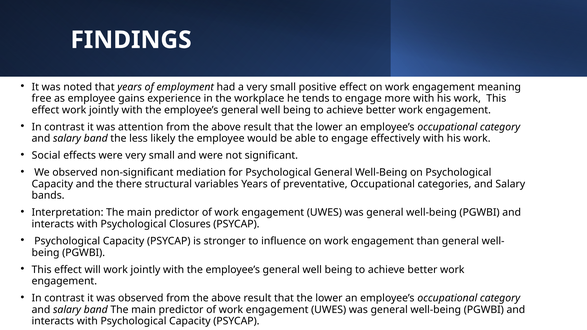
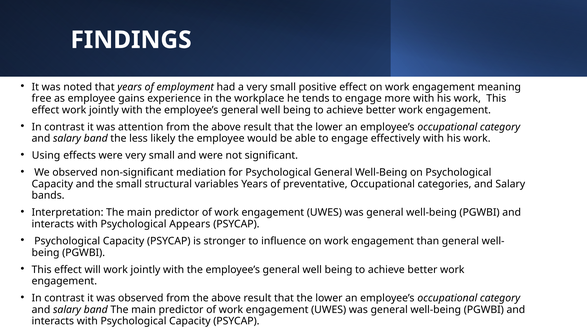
Social: Social -> Using
the there: there -> small
Closures: Closures -> Appears
